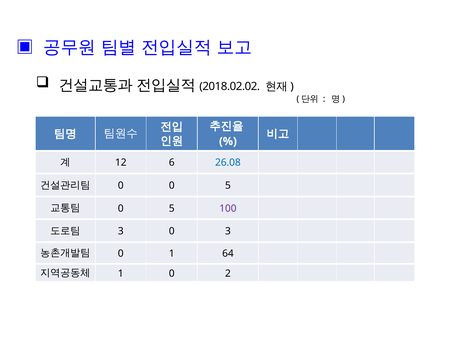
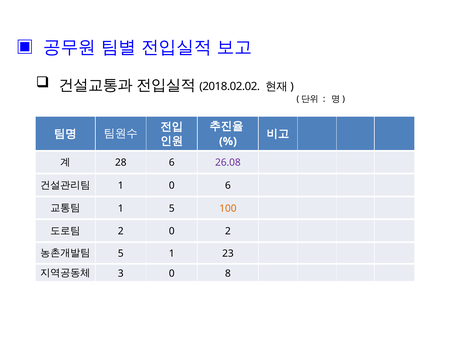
12: 12 -> 28
26.08 colour: blue -> purple
0 at (121, 186): 0 -> 1
5 at (228, 186): 5 -> 6
0 at (121, 208): 0 -> 1
100 colour: purple -> orange
3 at (121, 231): 3 -> 2
0 3: 3 -> 2
0 at (121, 254): 0 -> 5
64: 64 -> 23
1 at (121, 273): 1 -> 3
2: 2 -> 8
